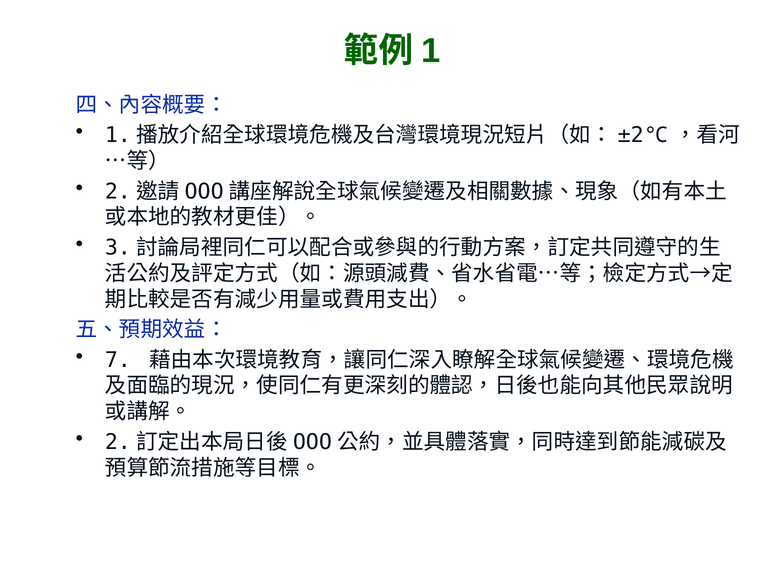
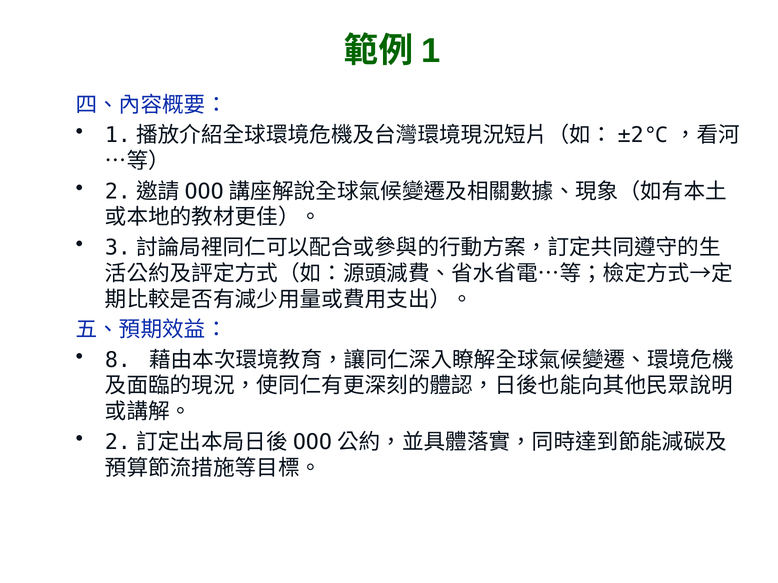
7: 7 -> 8
